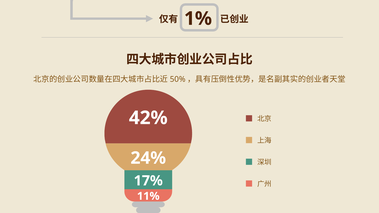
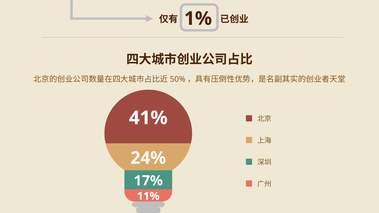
42%: 42% -> 41%
